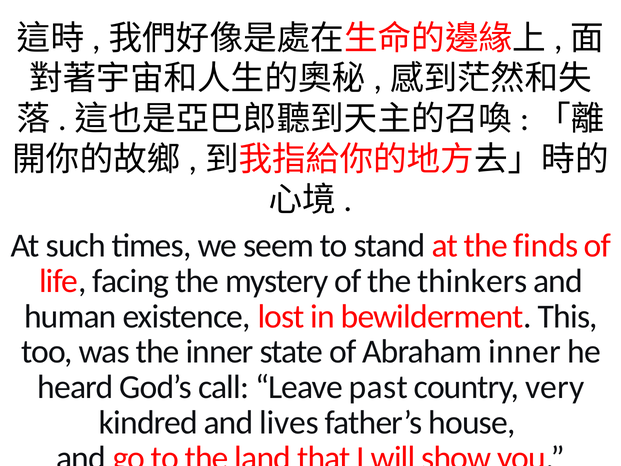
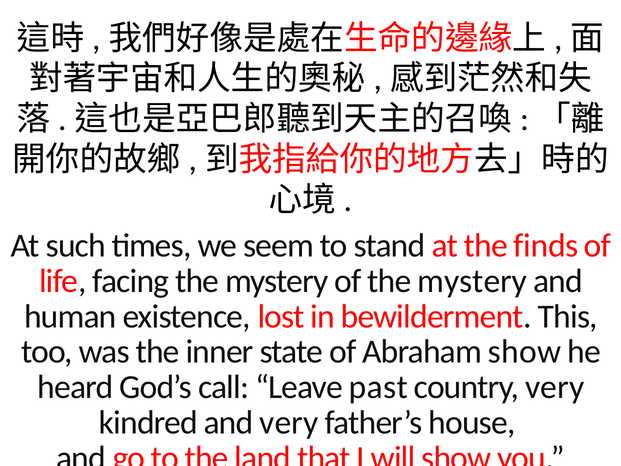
of the thinkers: thinkers -> mystery
Abraham inner: inner -> show
and lives: lives -> very
